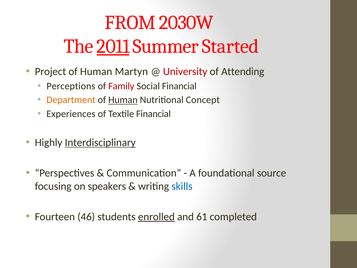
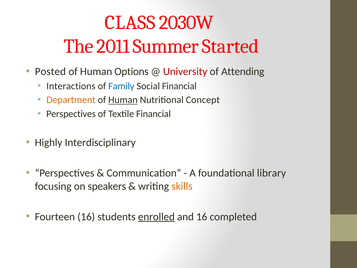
FROM: FROM -> CLASS
2011 underline: present -> none
Project: Project -> Posted
Martyn: Martyn -> Options
Perceptions: Perceptions -> Interactions
Family colour: red -> blue
Experiences at (71, 114): Experiences -> Perspectives
Interdisciplinary underline: present -> none
source: source -> library
skills colour: blue -> orange
Fourteen 46: 46 -> 16
and 61: 61 -> 16
